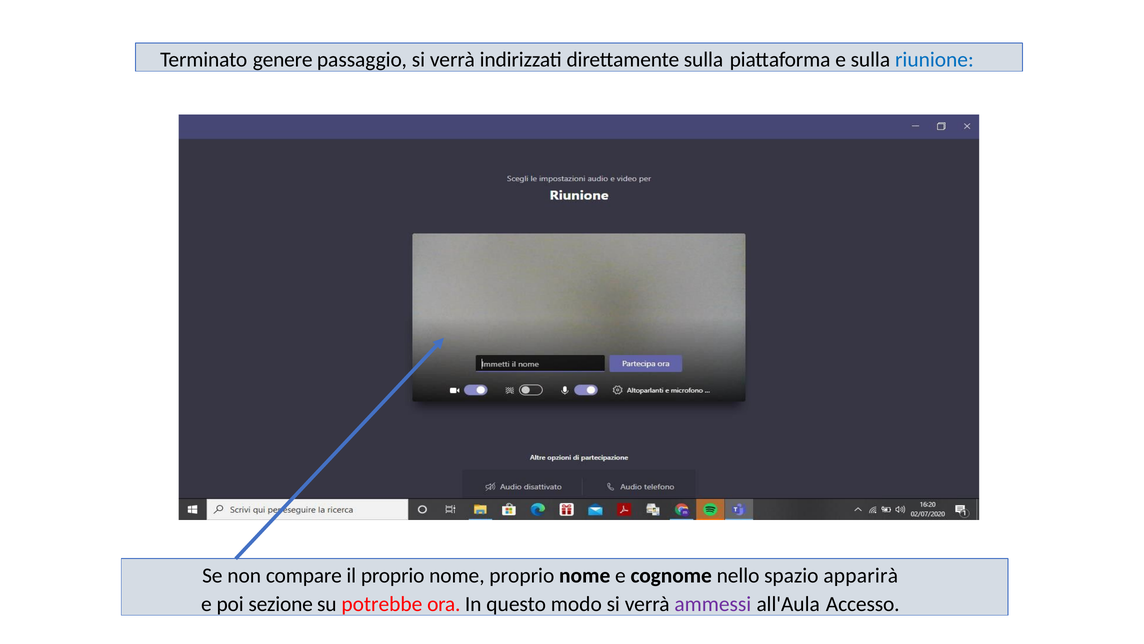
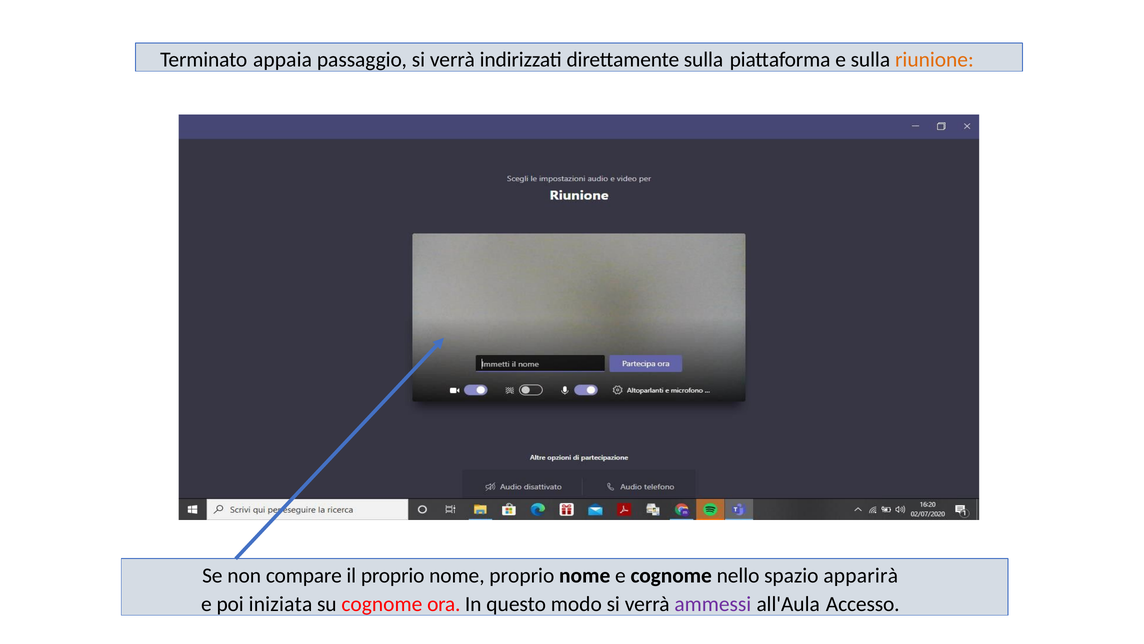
genere: genere -> appaia
riunione colour: blue -> orange
sezione: sezione -> iniziata
su potrebbe: potrebbe -> cognome
